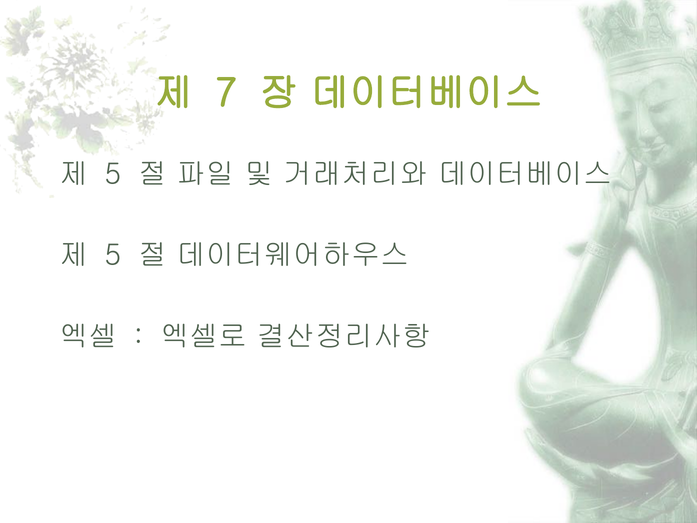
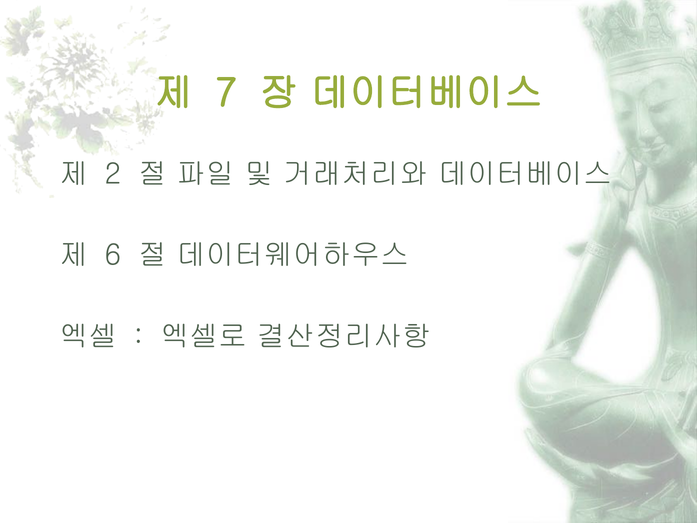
5 at (113, 174): 5 -> 2
5 at (113, 255): 5 -> 6
